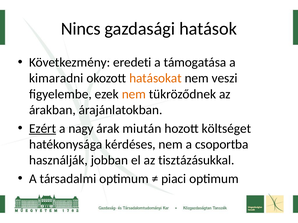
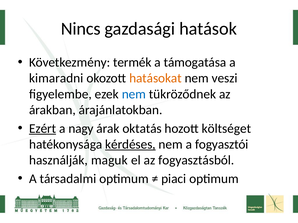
eredeti: eredeti -> termék
nem at (134, 94) colour: orange -> blue
miután: miután -> oktatás
kérdéses underline: none -> present
csoportba: csoportba -> fogyasztói
jobban: jobban -> maguk
tisztázásukkal: tisztázásukkal -> fogyasztásból
